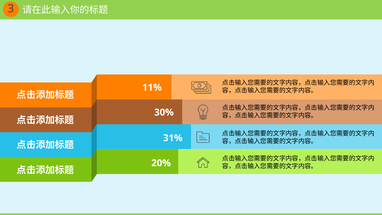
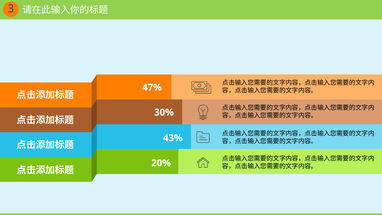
11%: 11% -> 47%
31%: 31% -> 43%
